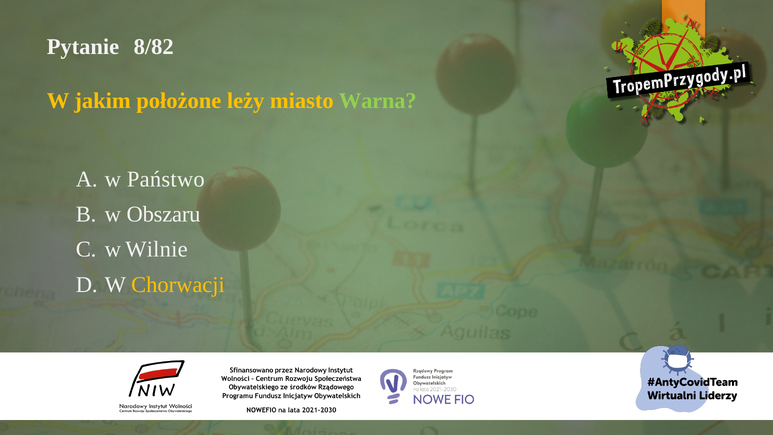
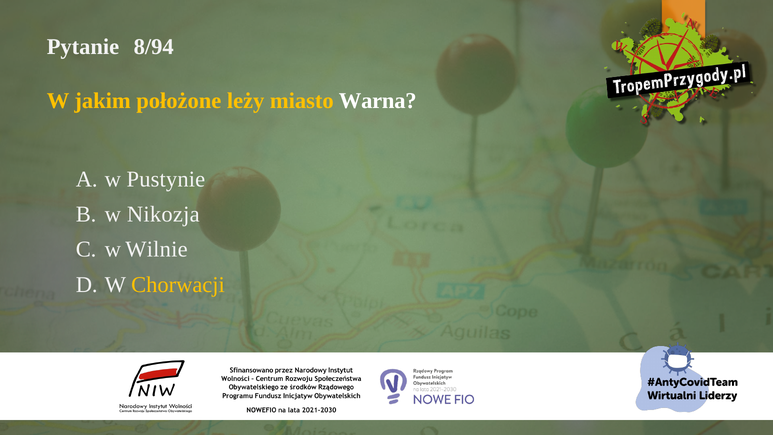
8/82: 8/82 -> 8/94
Warna colour: light green -> white
Państwo: Państwo -> Pustynie
Obszaru: Obszaru -> Nikozja
